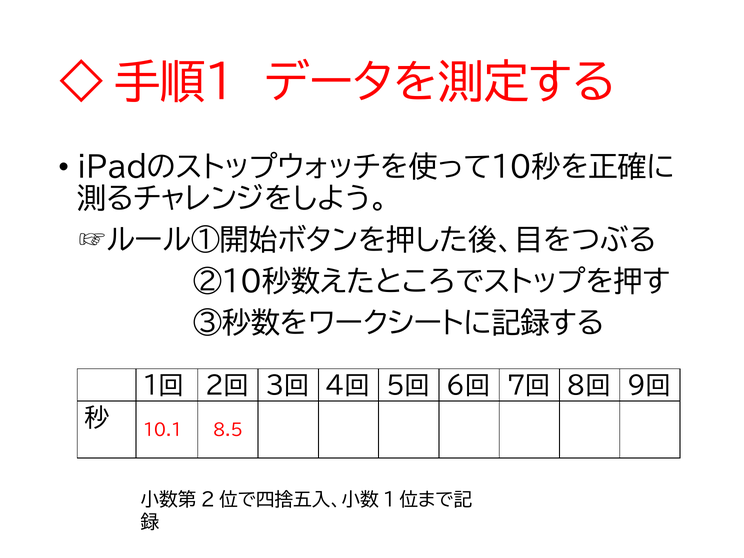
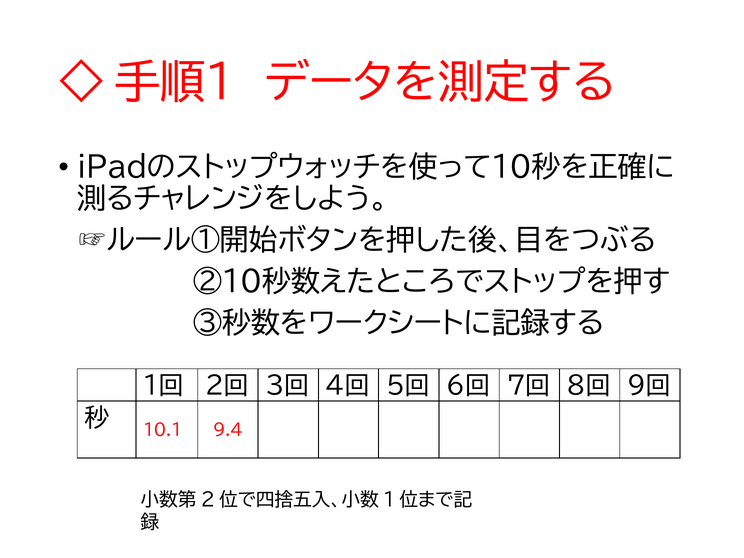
8.5: 8.5 -> 9.4
